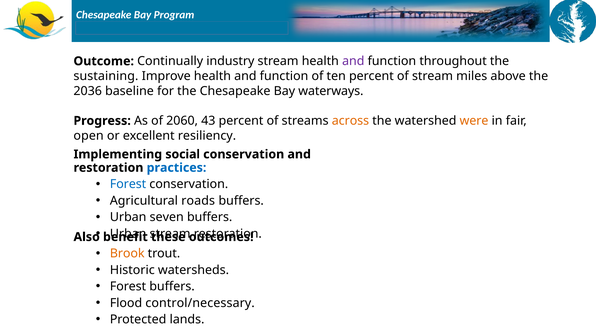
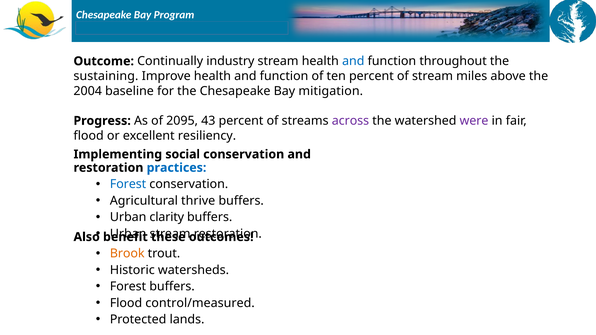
and at (353, 61) colour: purple -> blue
2036: 2036 -> 2004
waterways: waterways -> mitigation
2060: 2060 -> 2095
across colour: orange -> purple
were colour: orange -> purple
open at (89, 136): open -> flood
roads: roads -> thrive
seven: seven -> clarity
control/necessary: control/necessary -> control/measured
